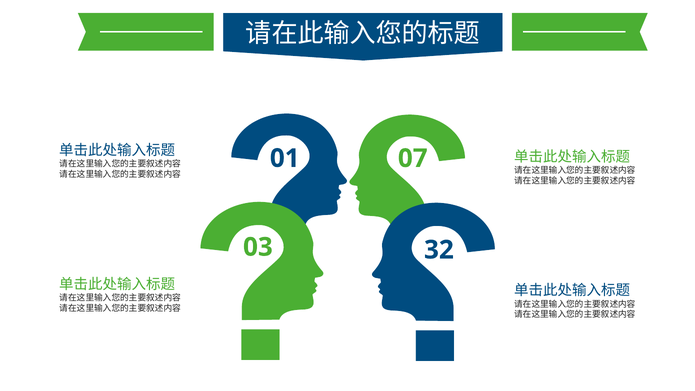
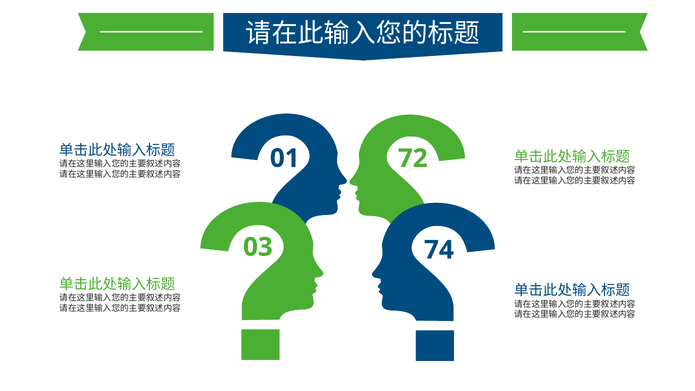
07: 07 -> 72
32: 32 -> 74
